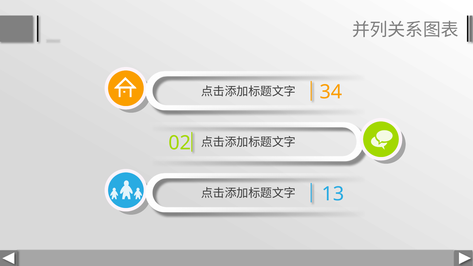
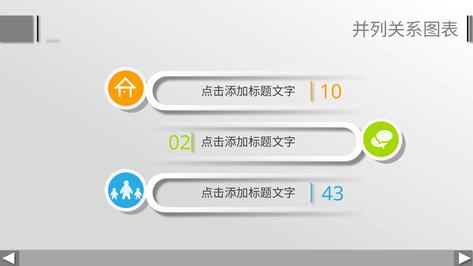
34: 34 -> 10
13: 13 -> 43
